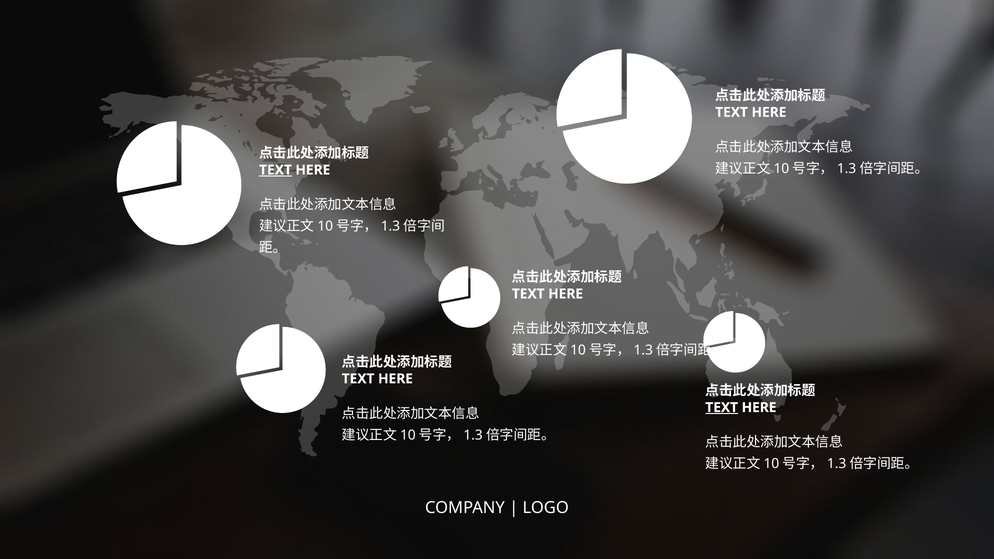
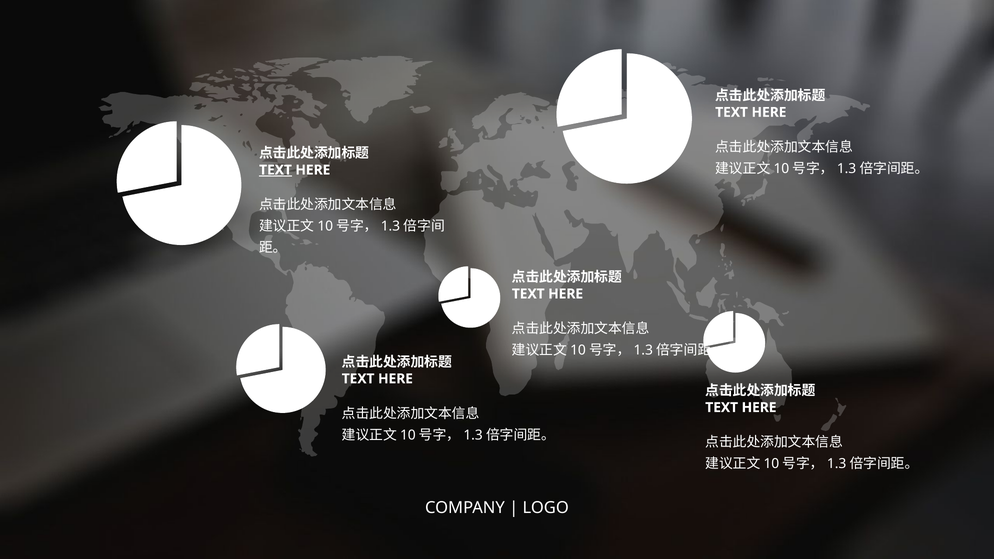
TEXT at (722, 408) underline: present -> none
